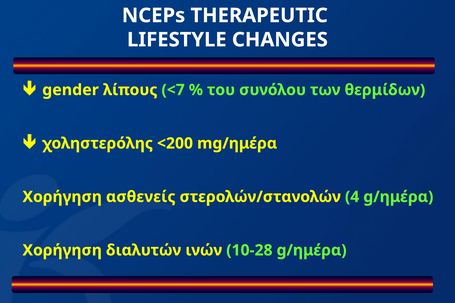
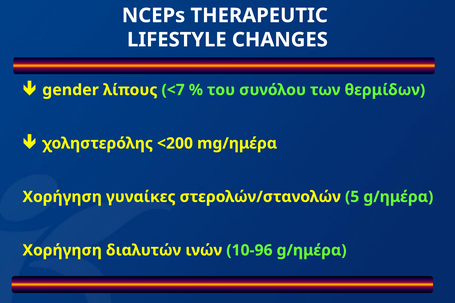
ασθενείς: ασθενείς -> γυναίκες
4: 4 -> 5
10-28: 10-28 -> 10-96
